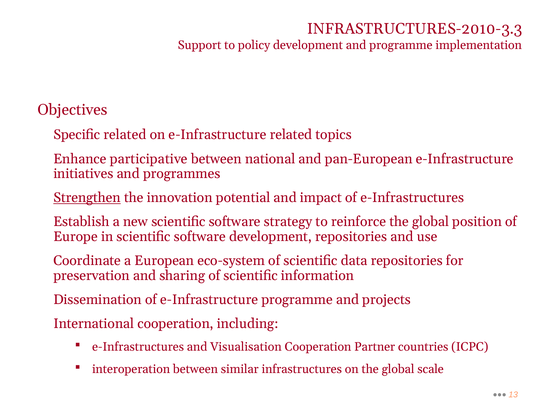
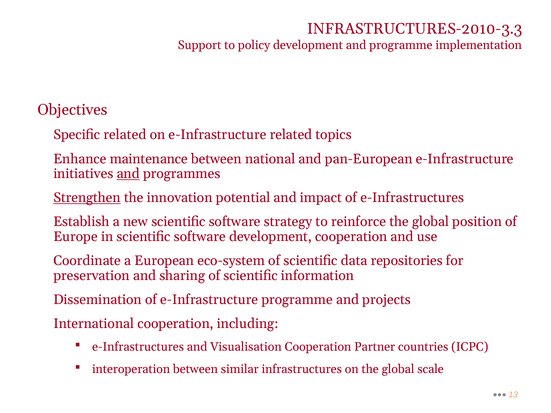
participative: participative -> maintenance
and at (128, 174) underline: none -> present
development repositories: repositories -> cooperation
